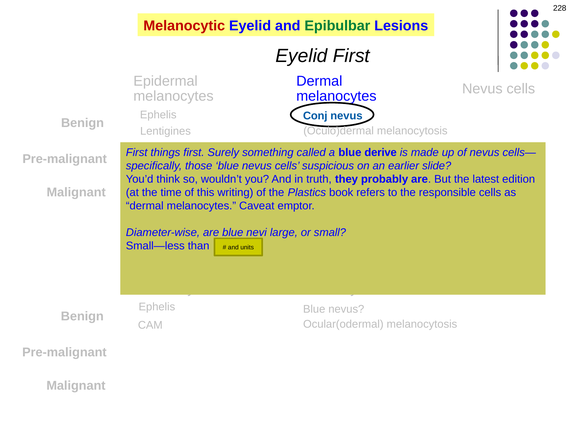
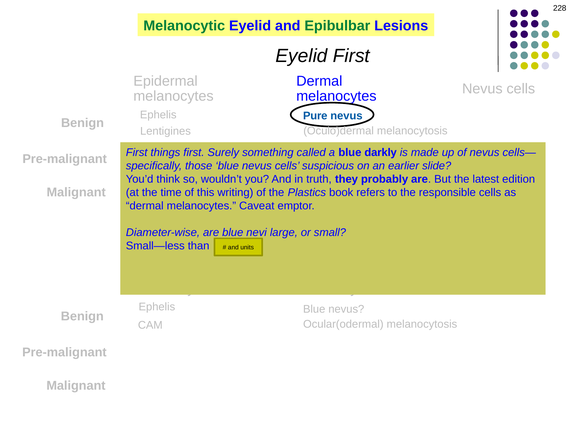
Melanocytic colour: red -> green
Conj: Conj -> Pure
derive: derive -> darkly
